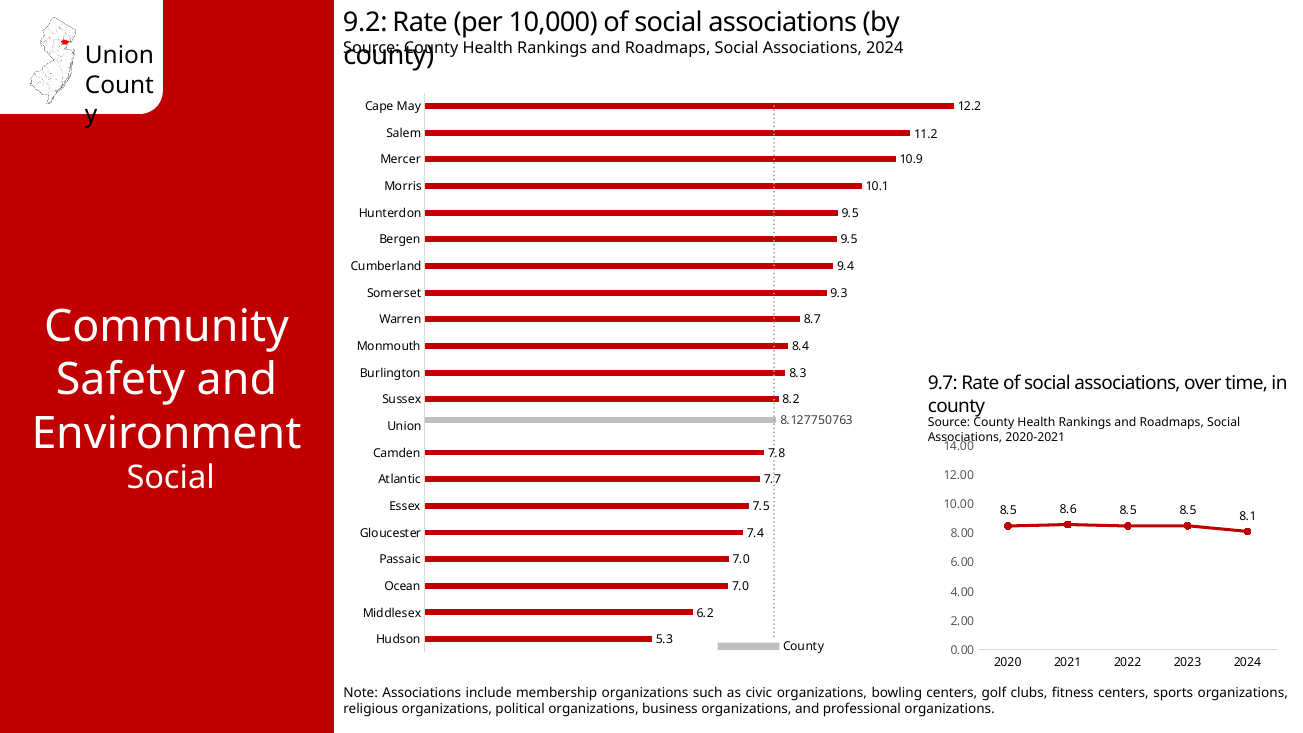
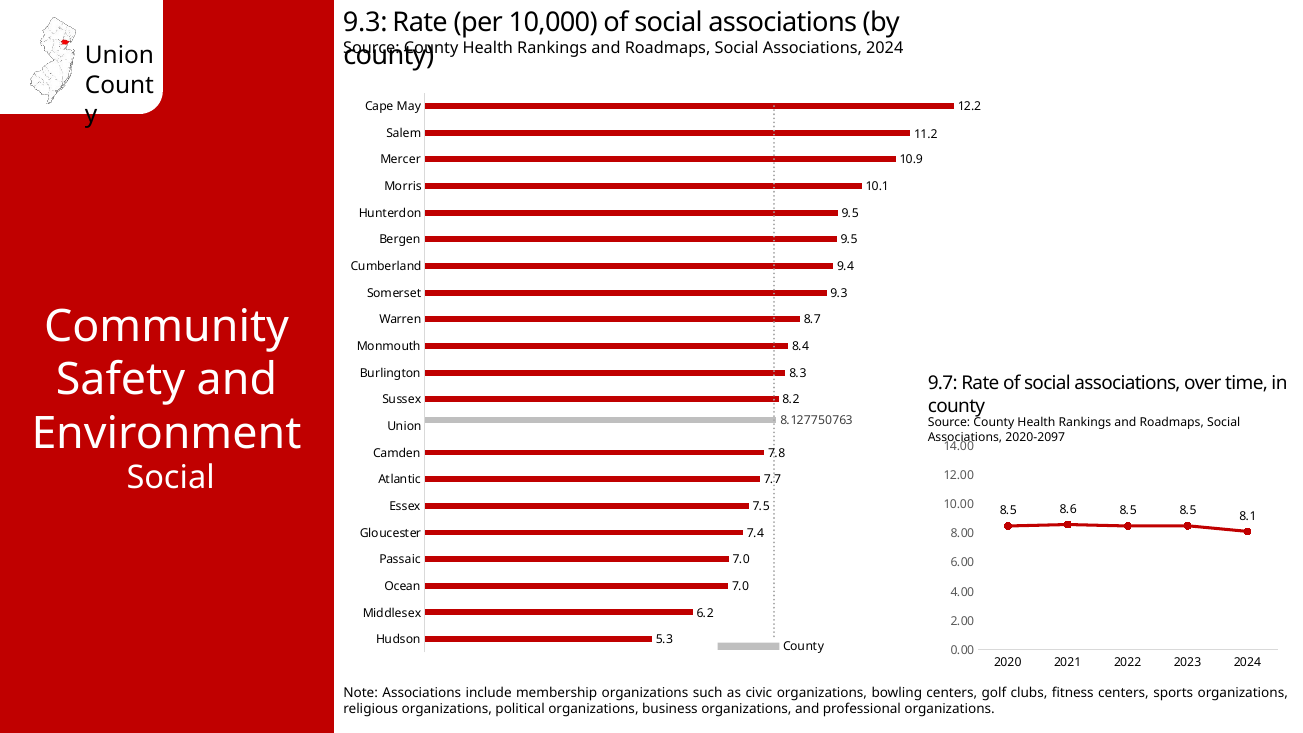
9.2 at (365, 23): 9.2 -> 9.3
2020-2021: 2020-2021 -> 2020-2097
